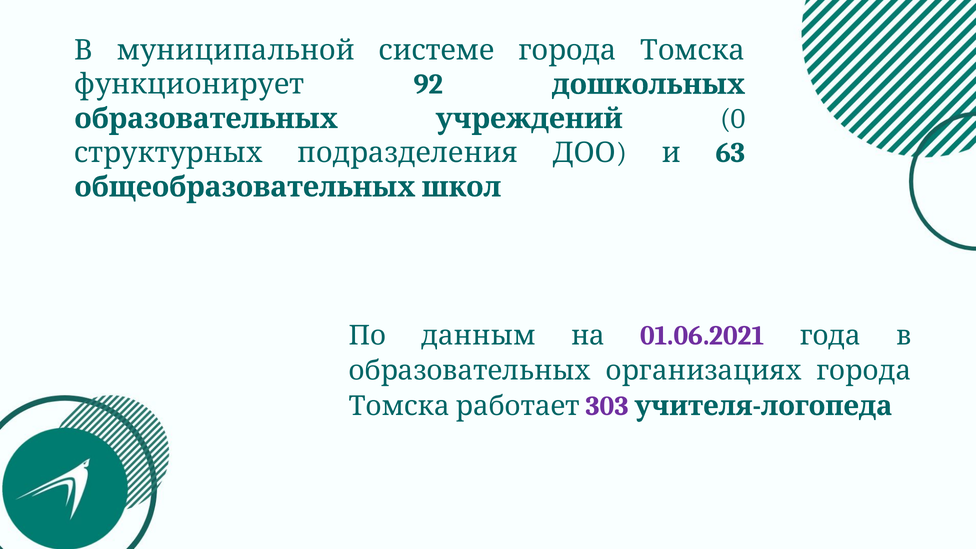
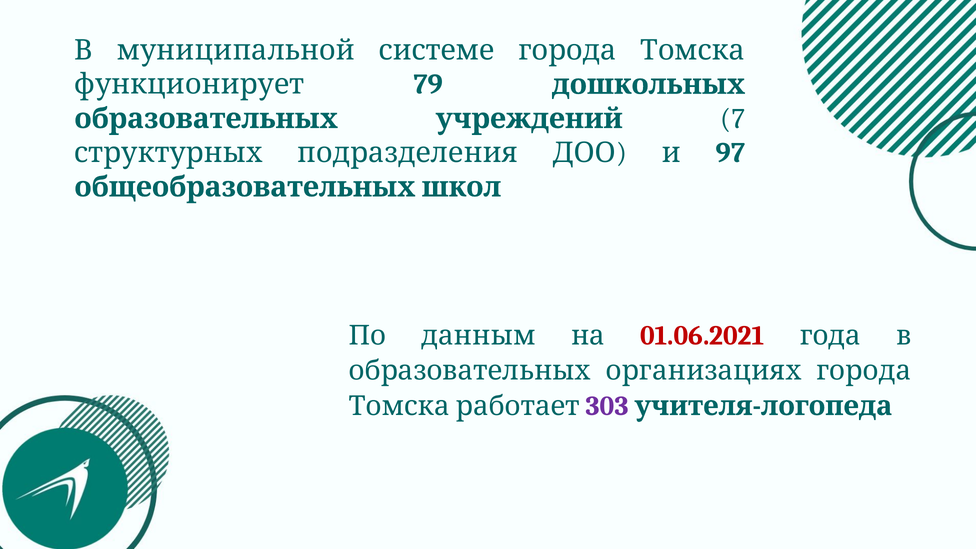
92: 92 -> 79
0: 0 -> 7
63: 63 -> 97
01.06.2021 colour: purple -> red
